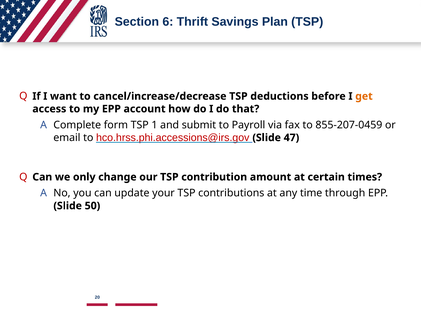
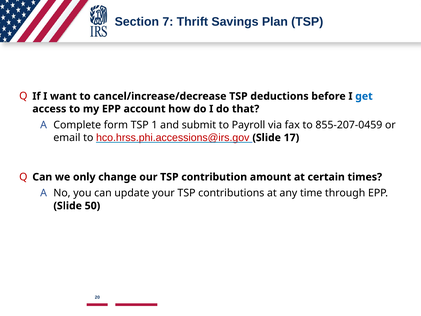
6: 6 -> 7
get colour: orange -> blue
47: 47 -> 17
